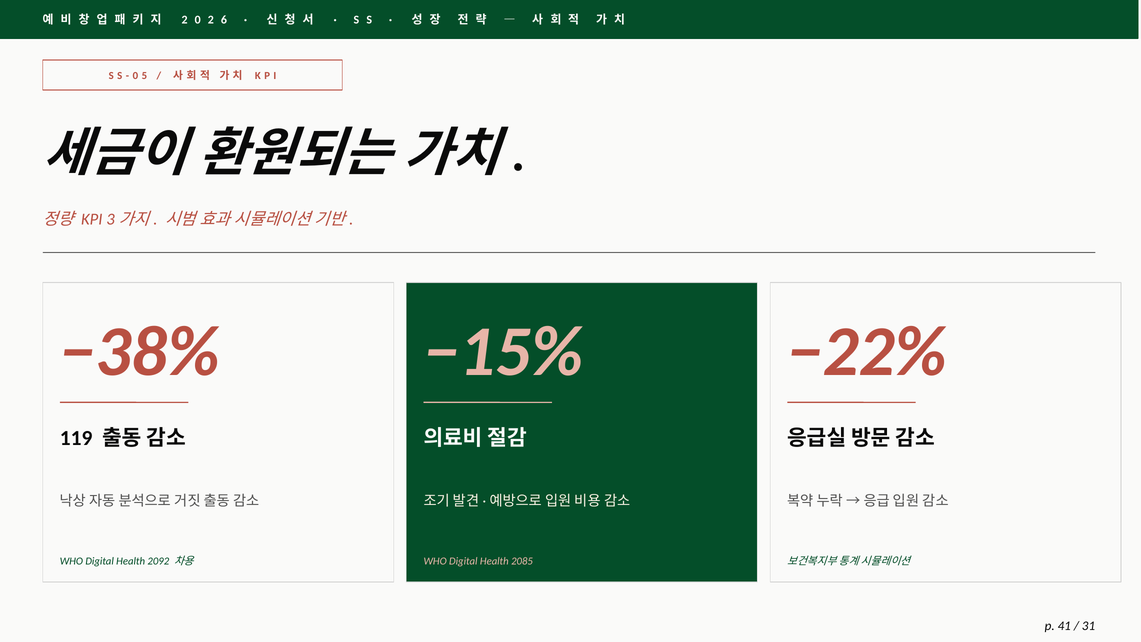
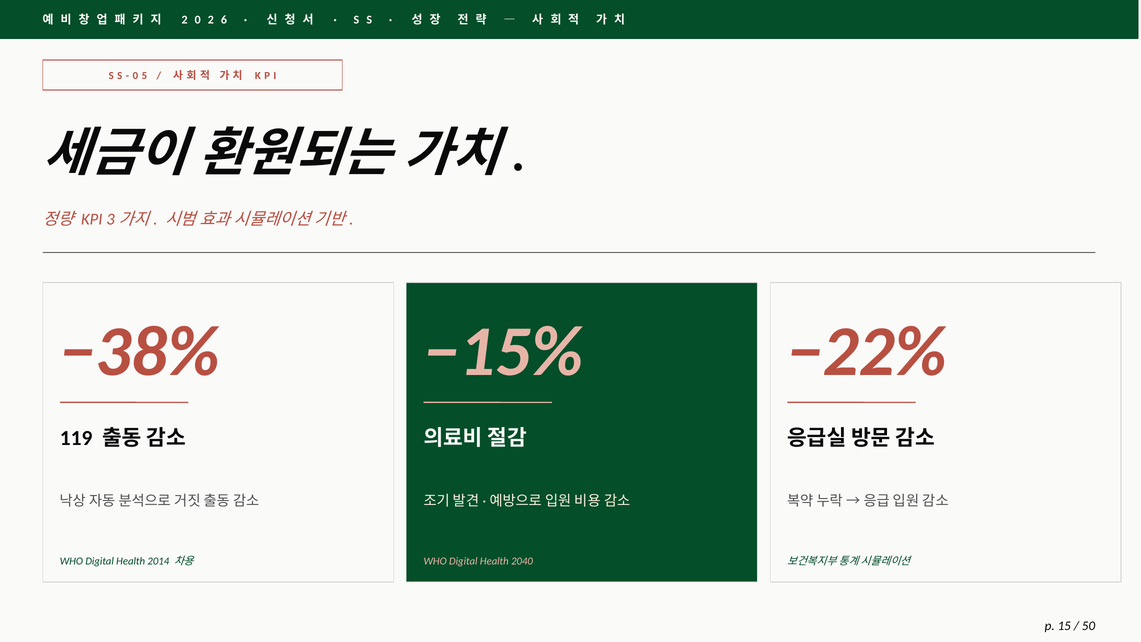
2092: 2092 -> 2014
2085: 2085 -> 2040
41: 41 -> 15
31: 31 -> 50
